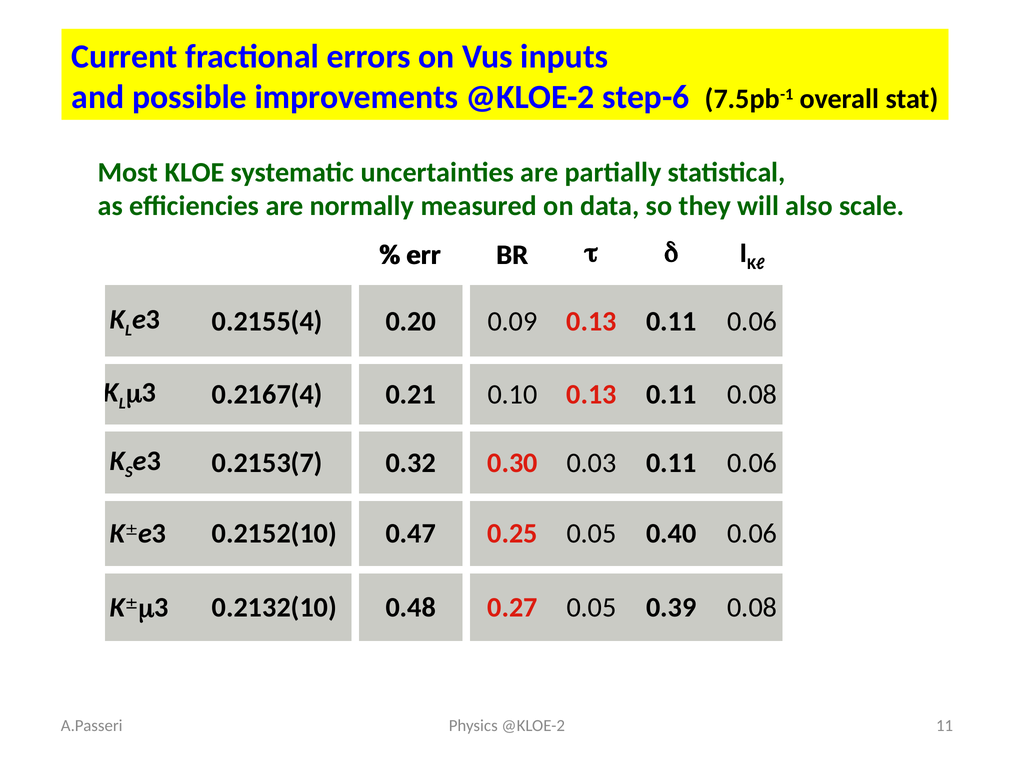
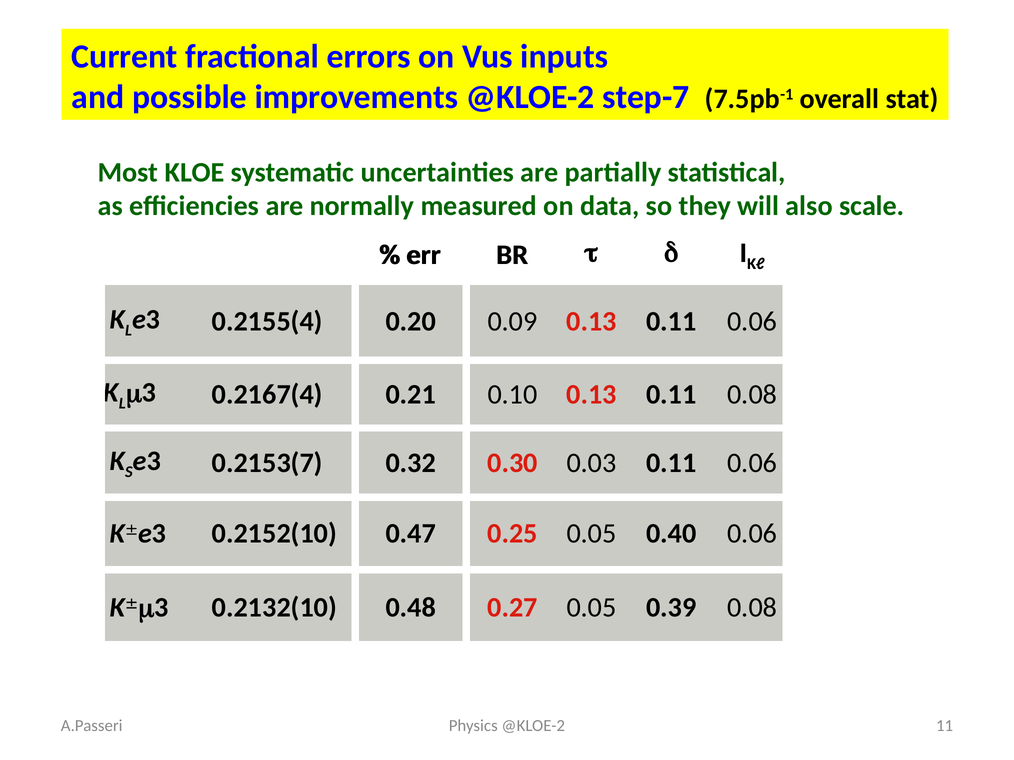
step-6: step-6 -> step-7
